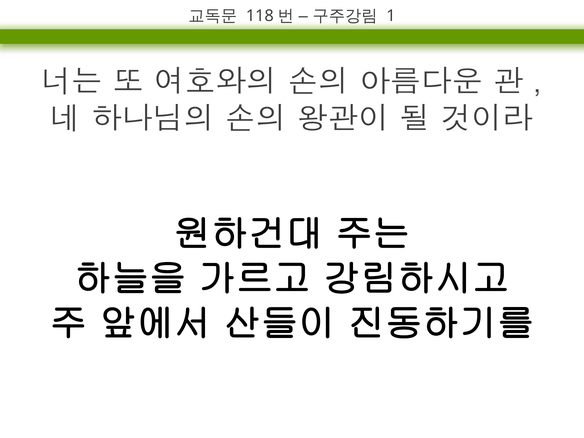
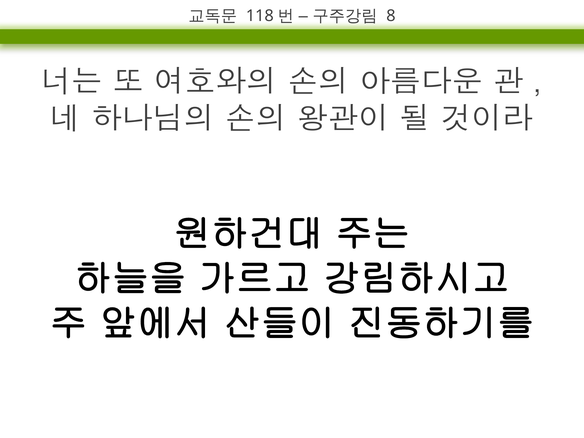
1: 1 -> 8
